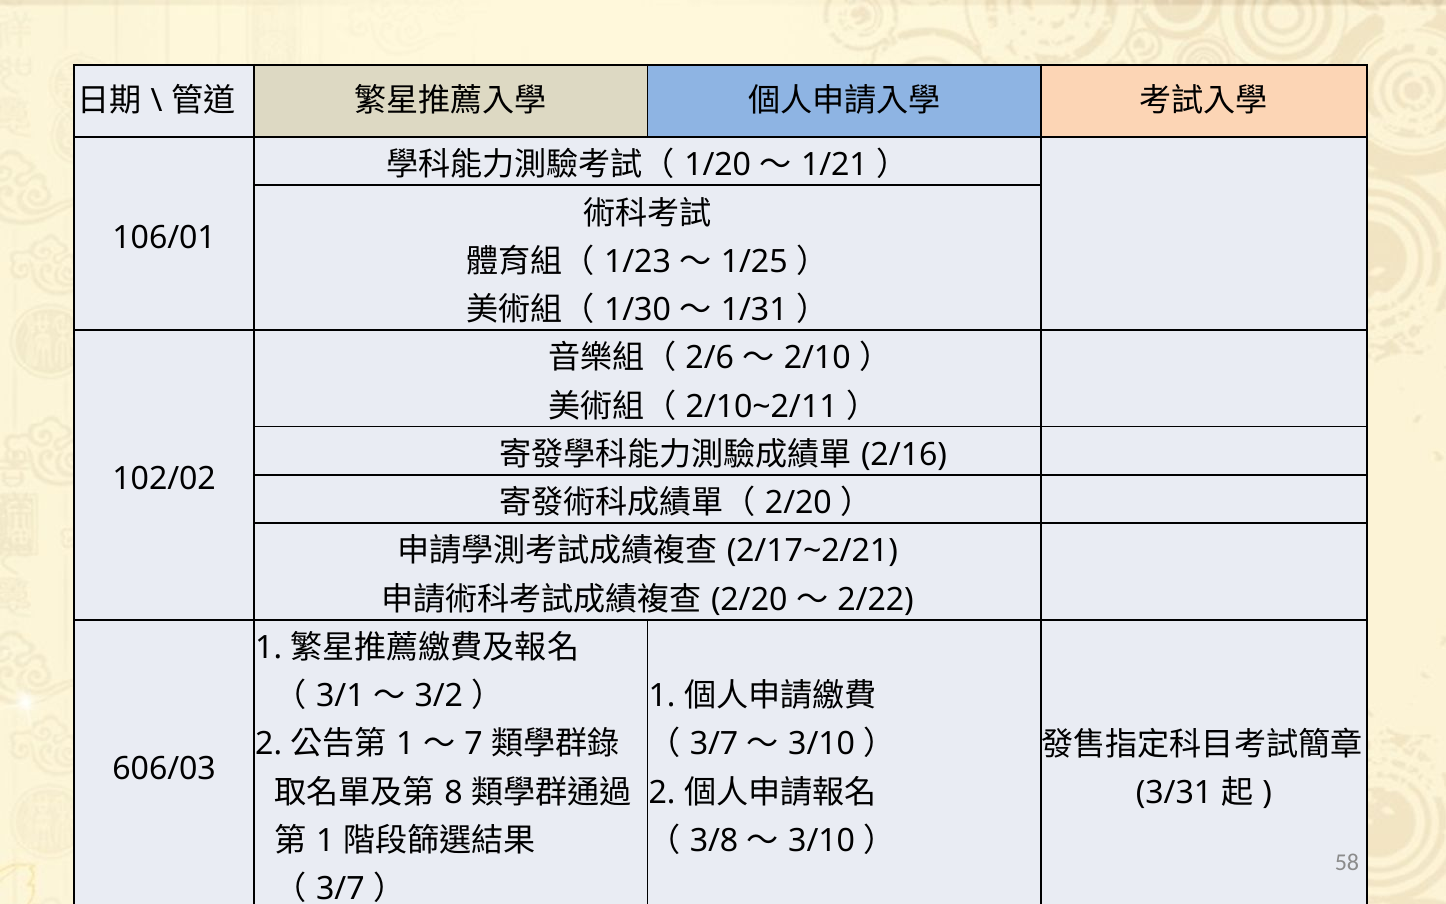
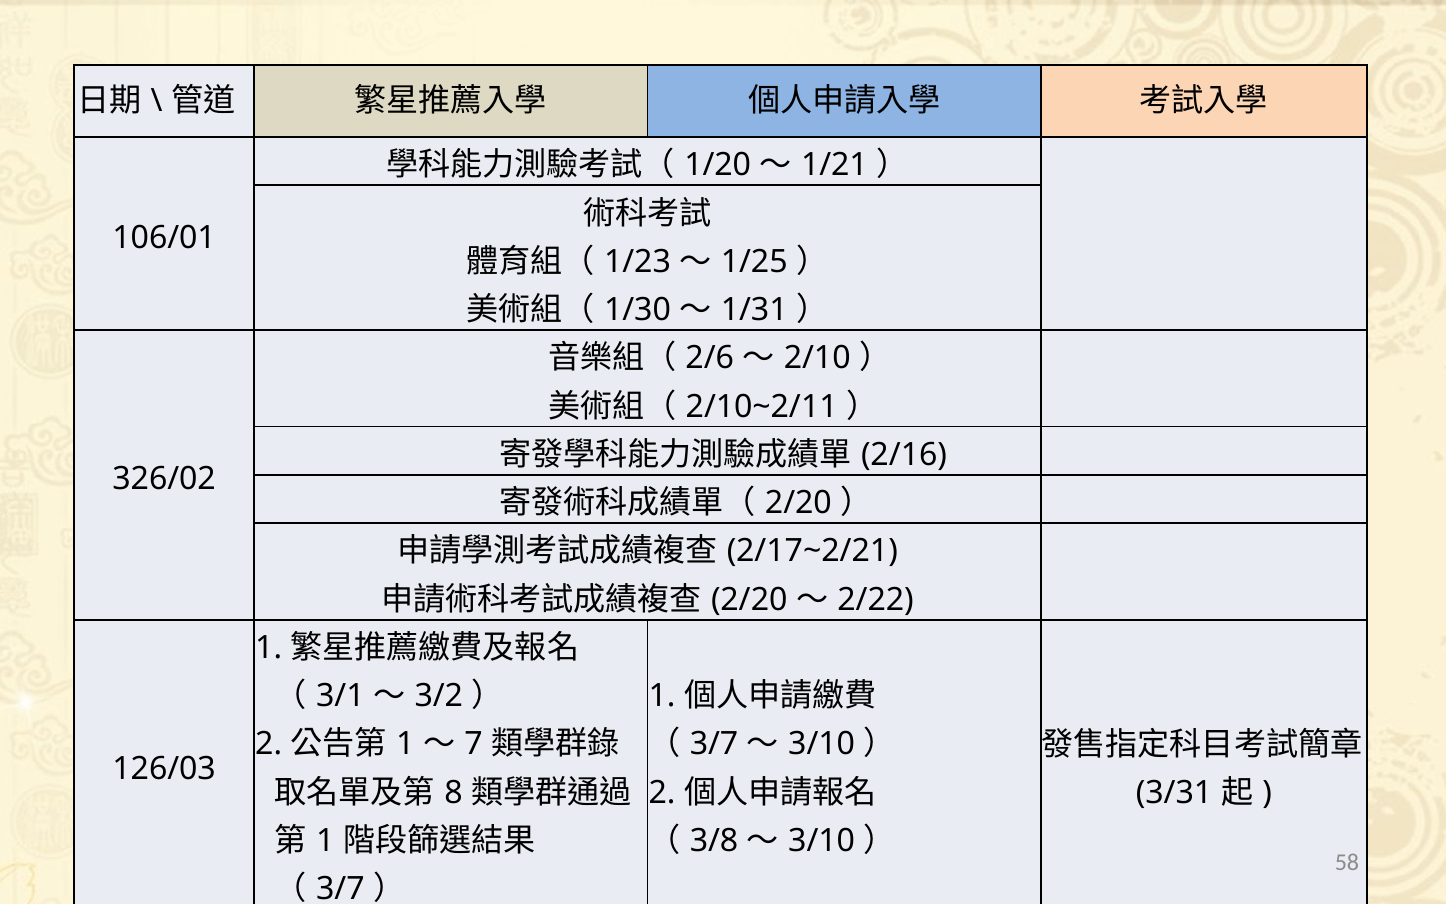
102/02: 102/02 -> 326/02
606/03: 606/03 -> 126/03
